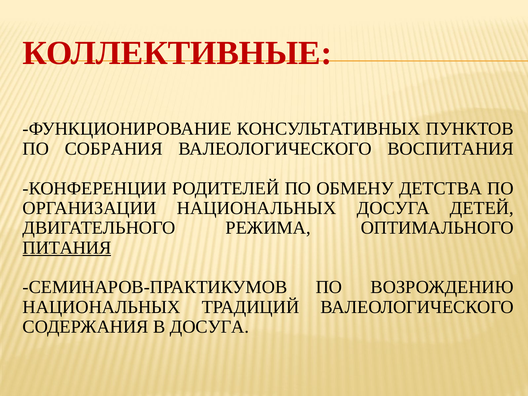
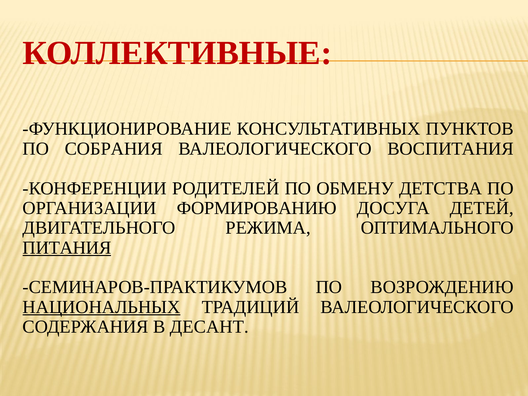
ОРГАНИЗАЦИИ НАЦИОНАЛЬНЫХ: НАЦИОНАЛЬНЫХ -> ФОРМИРОВАНИЮ
НАЦИОНАЛЬНЫХ at (102, 307) underline: none -> present
В ДОСУГА: ДОСУГА -> ДЕСАНТ
